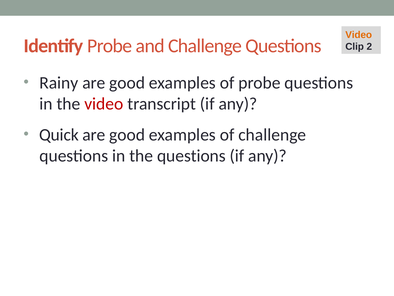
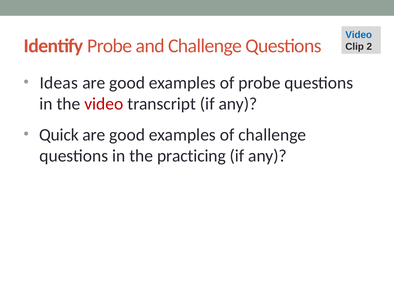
Video at (359, 35) colour: orange -> blue
Rainy: Rainy -> Ideas
the questions: questions -> practicing
